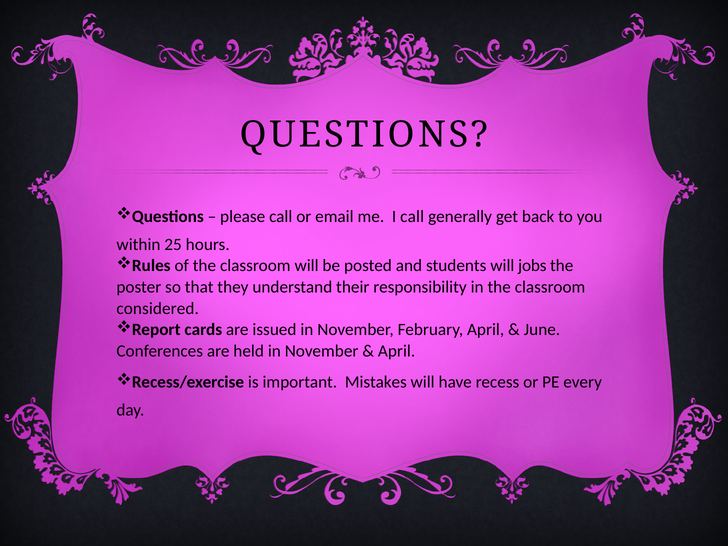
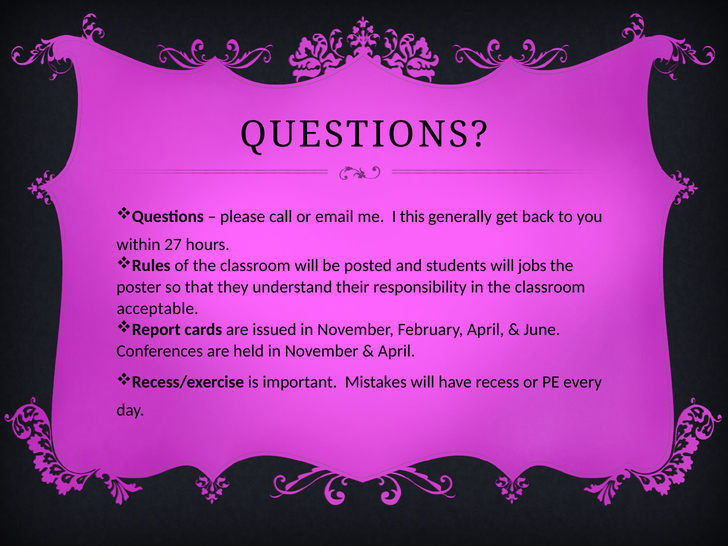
I call: call -> this
25: 25 -> 27
considered: considered -> acceptable
